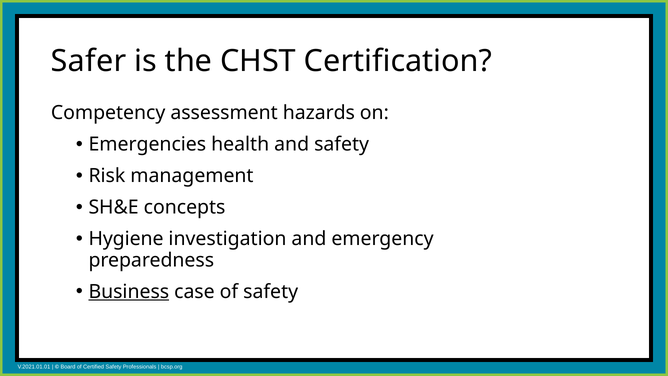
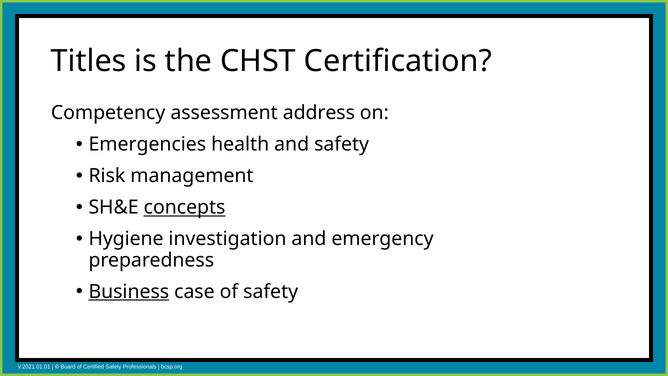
Safer: Safer -> Titles
hazards: hazards -> address
concepts underline: none -> present
